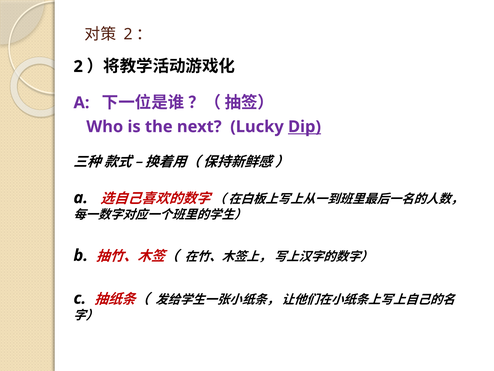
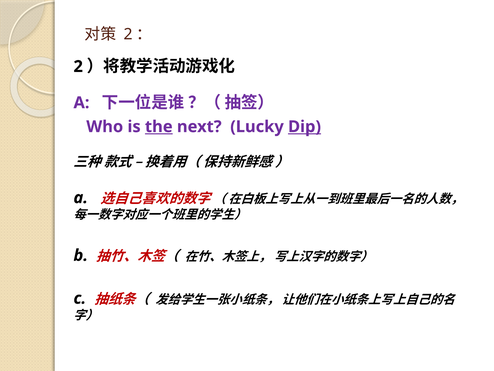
the underline: none -> present
